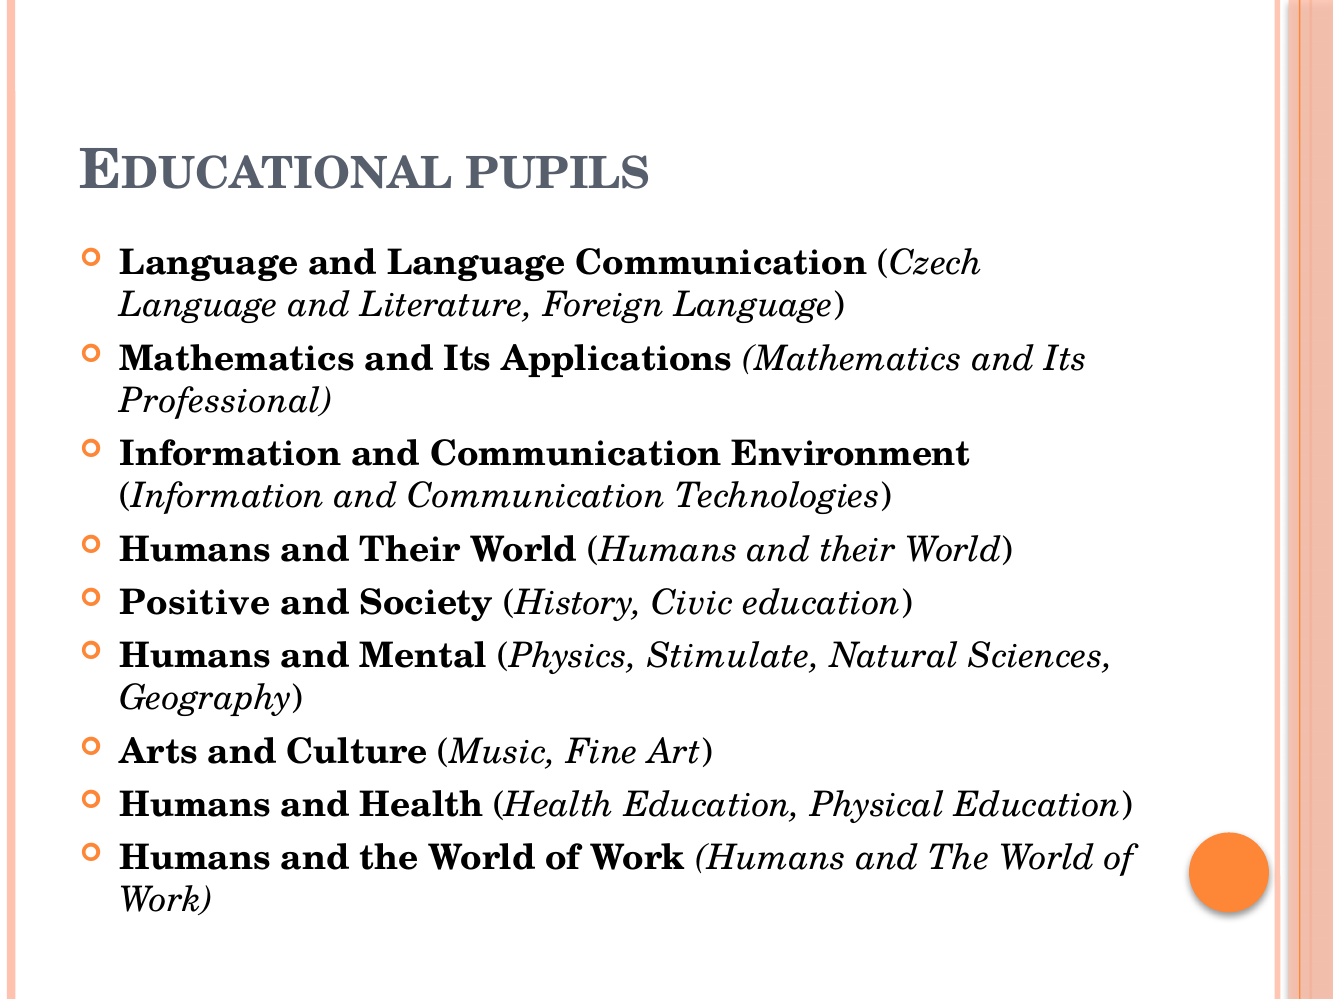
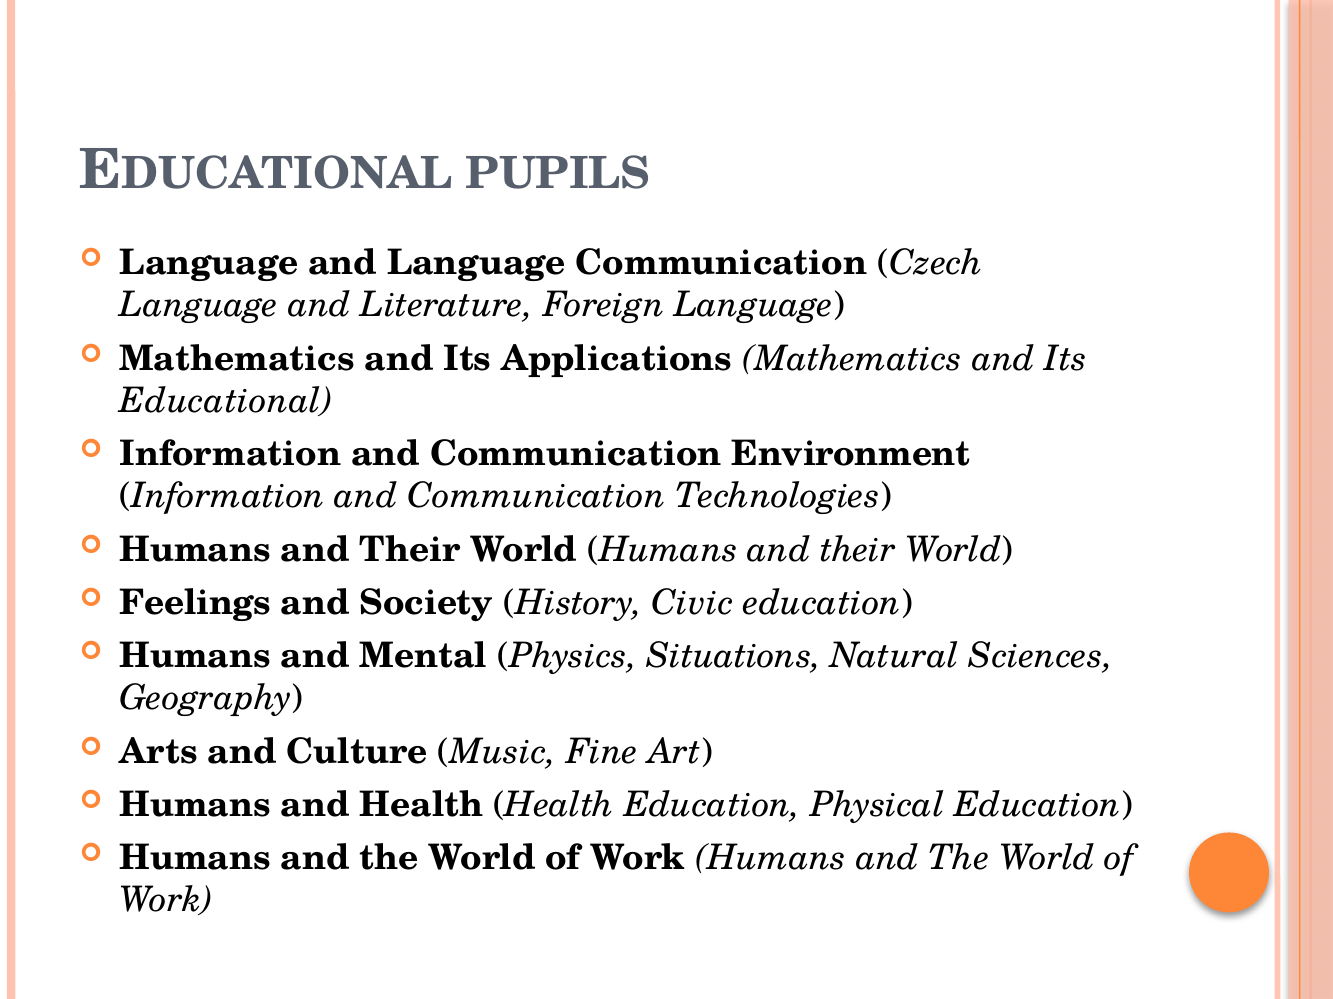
Professional: Professional -> Educational
Positive: Positive -> Feelings
Stimulate: Stimulate -> Situations
